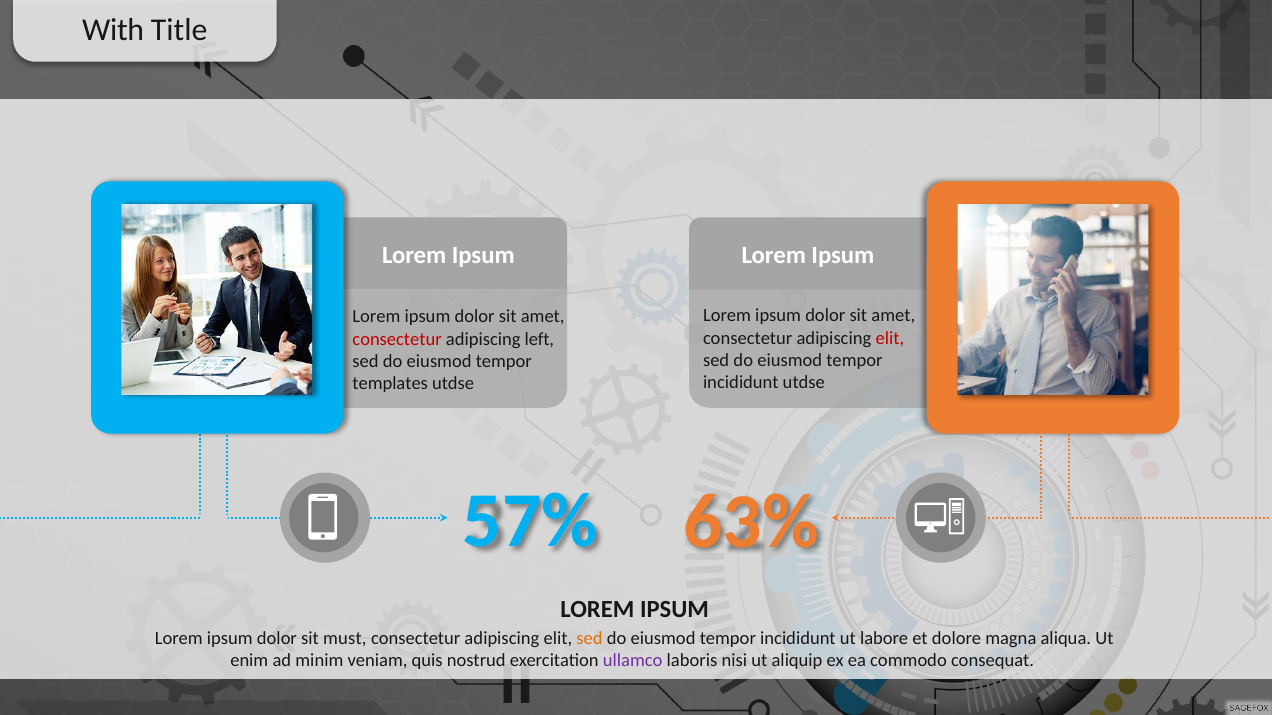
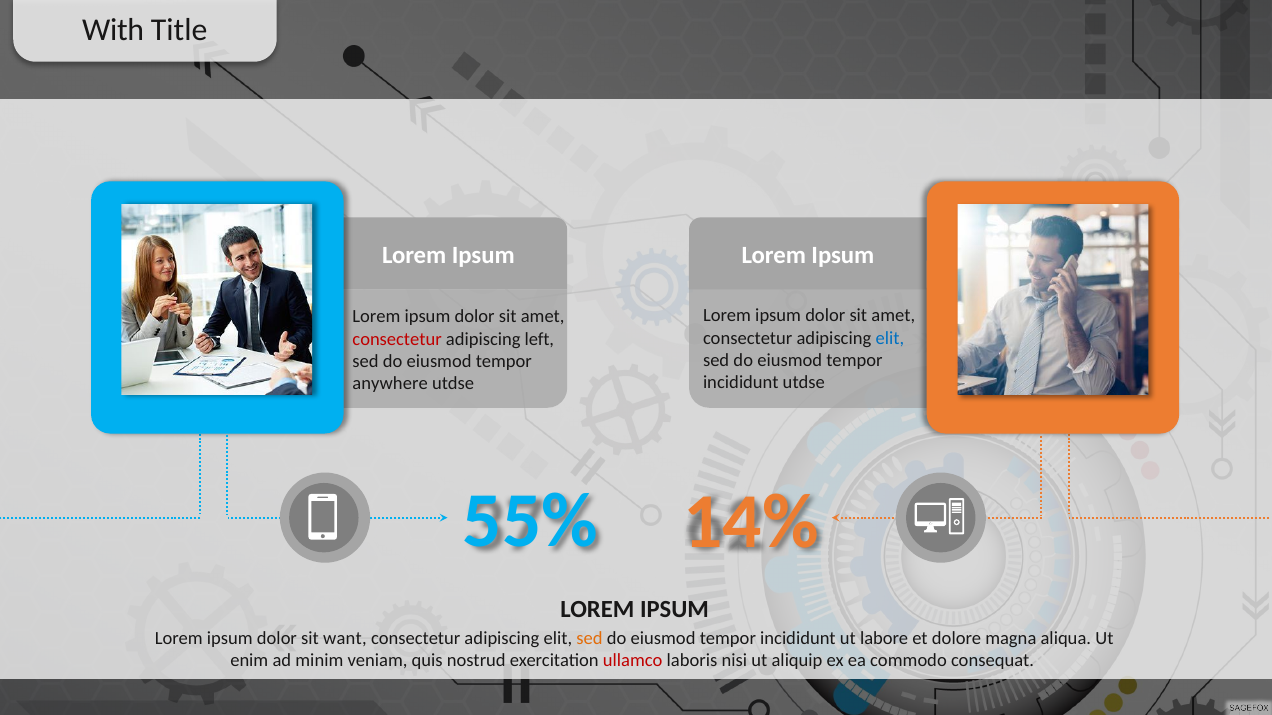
elit at (890, 338) colour: red -> blue
templates: templates -> anywhere
57%: 57% -> 55%
63%: 63% -> 14%
must: must -> want
ullamco colour: purple -> red
